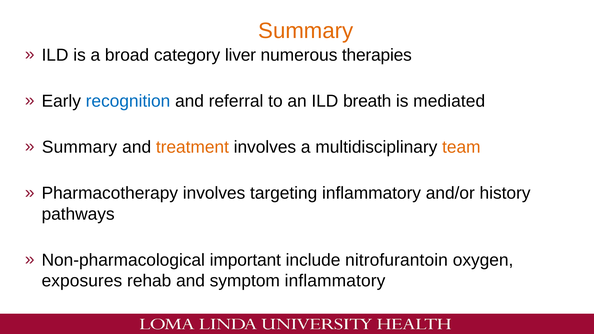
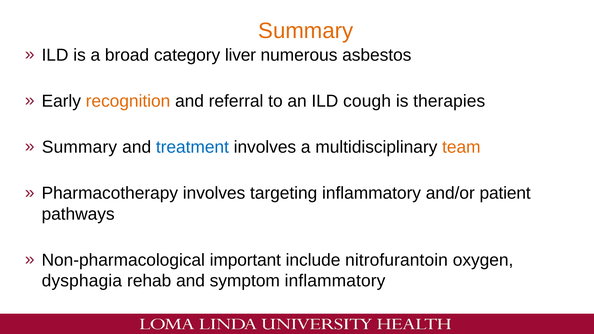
therapies: therapies -> asbestos
recognition colour: blue -> orange
breath: breath -> cough
mediated: mediated -> therapies
treatment colour: orange -> blue
history: history -> patient
exposures: exposures -> dysphagia
